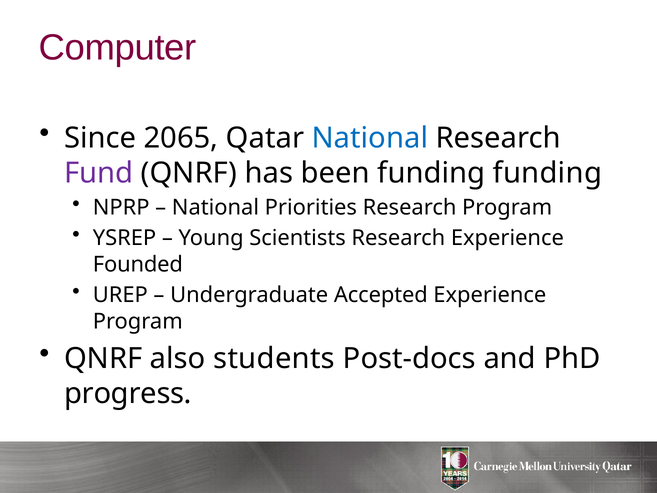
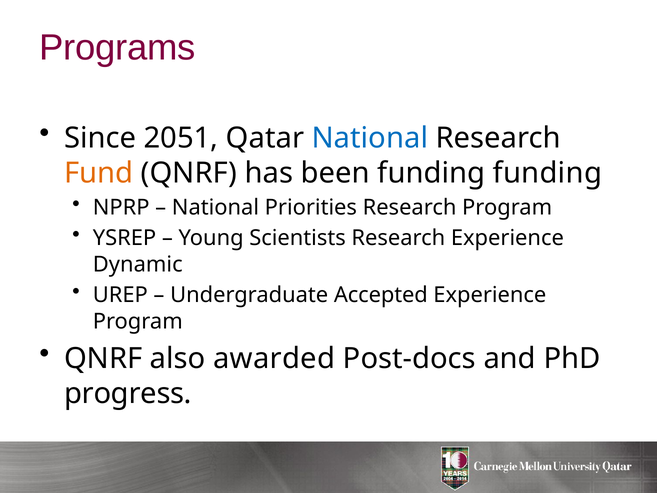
Computer: Computer -> Programs
2065: 2065 -> 2051
Fund colour: purple -> orange
Founded: Founded -> Dynamic
students: students -> awarded
